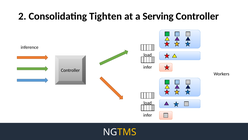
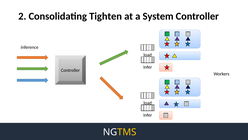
Serving: Serving -> System
